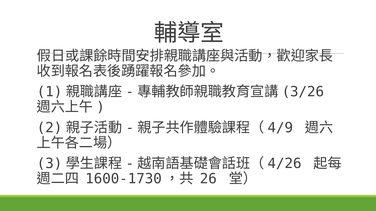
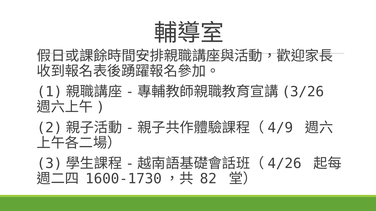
26: 26 -> 82
